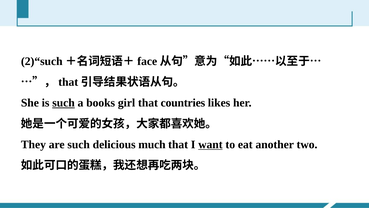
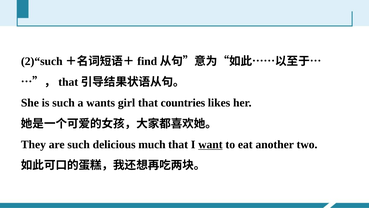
face: face -> find
such at (64, 103) underline: present -> none
books: books -> wants
